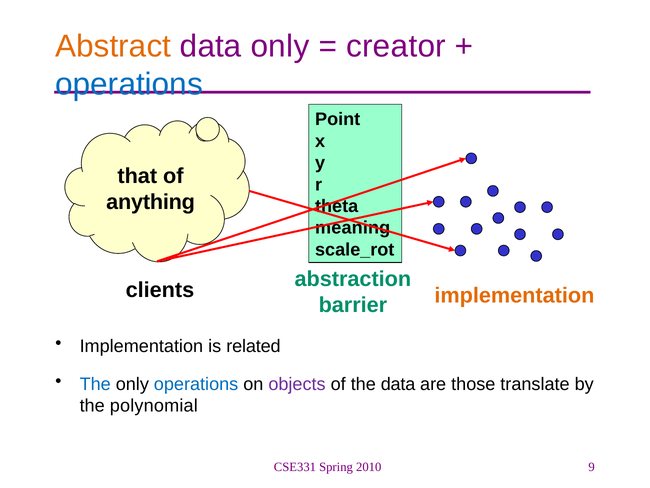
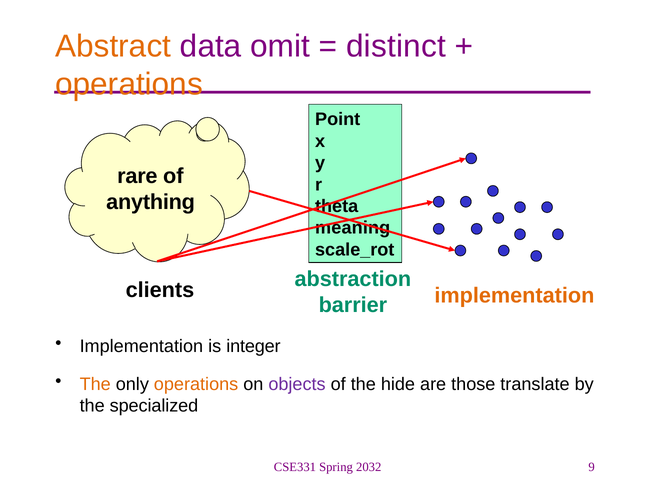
data only: only -> omit
creator: creator -> distinct
operations at (129, 84) colour: blue -> orange
that: that -> rare
related: related -> integer
The at (95, 384) colour: blue -> orange
operations at (196, 384) colour: blue -> orange
the data: data -> hide
polynomial: polynomial -> specialized
2010: 2010 -> 2032
